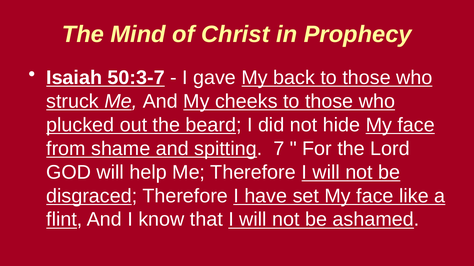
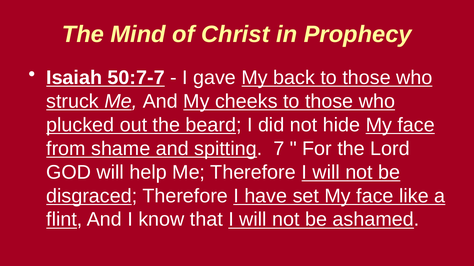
50:3-7: 50:3-7 -> 50:7-7
